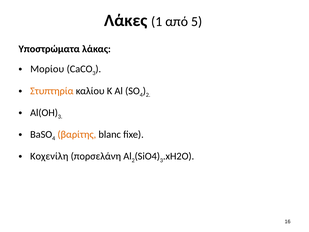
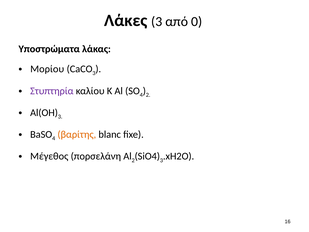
Λάκες 1: 1 -> 3
5: 5 -> 0
Στυπτηρία colour: orange -> purple
Κοχενίλη: Κοχενίλη -> Μέγεθος
